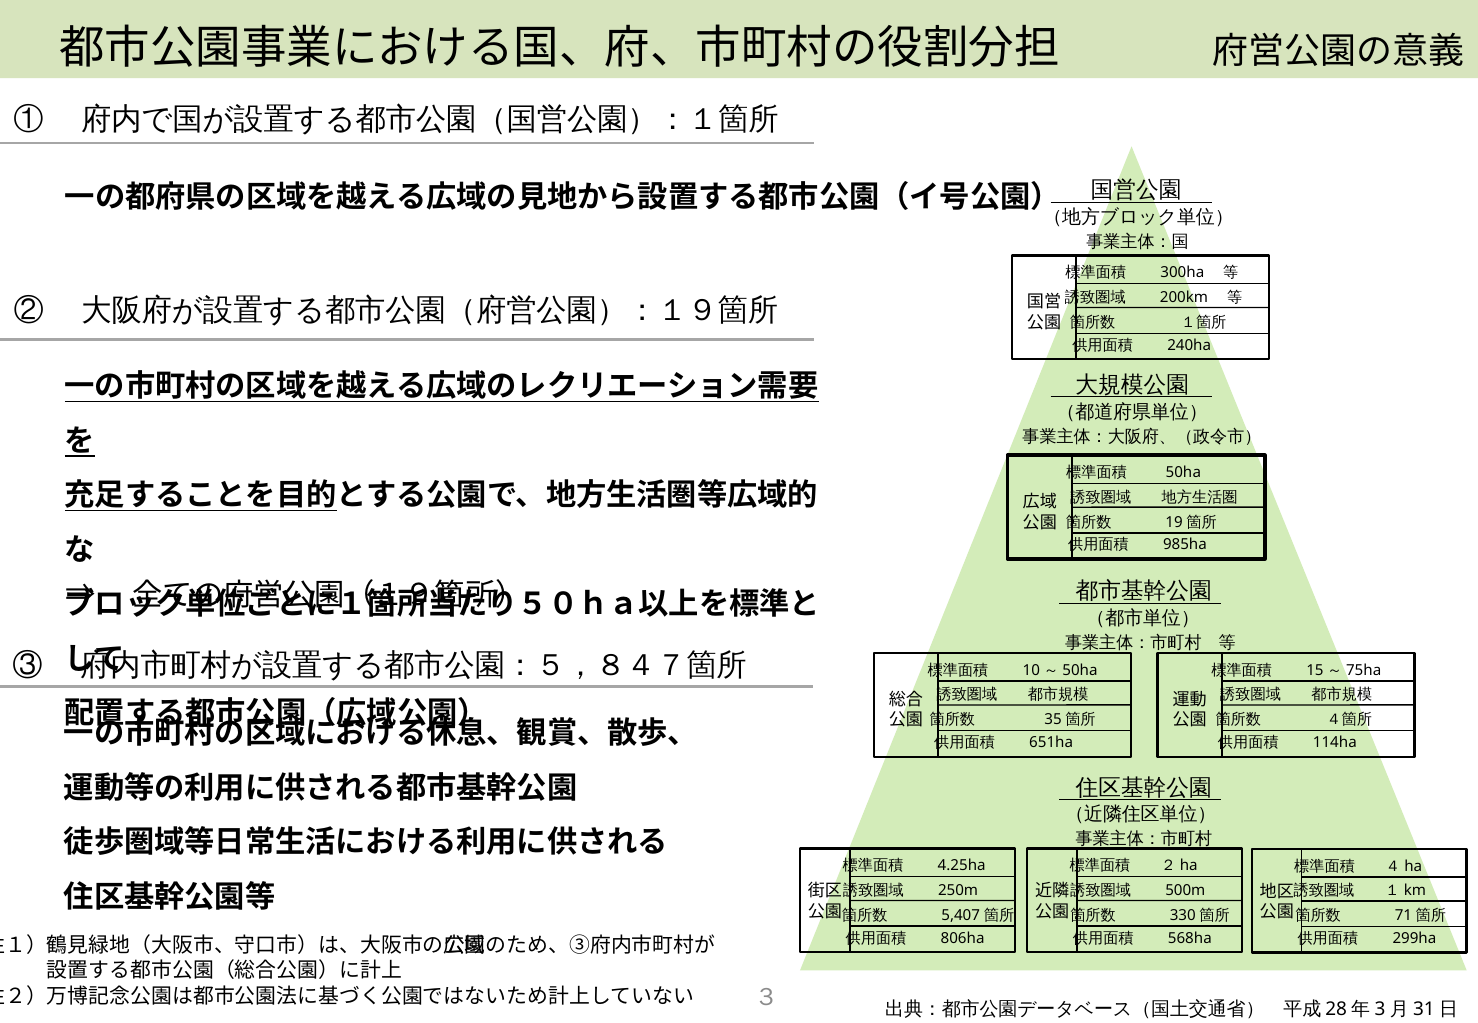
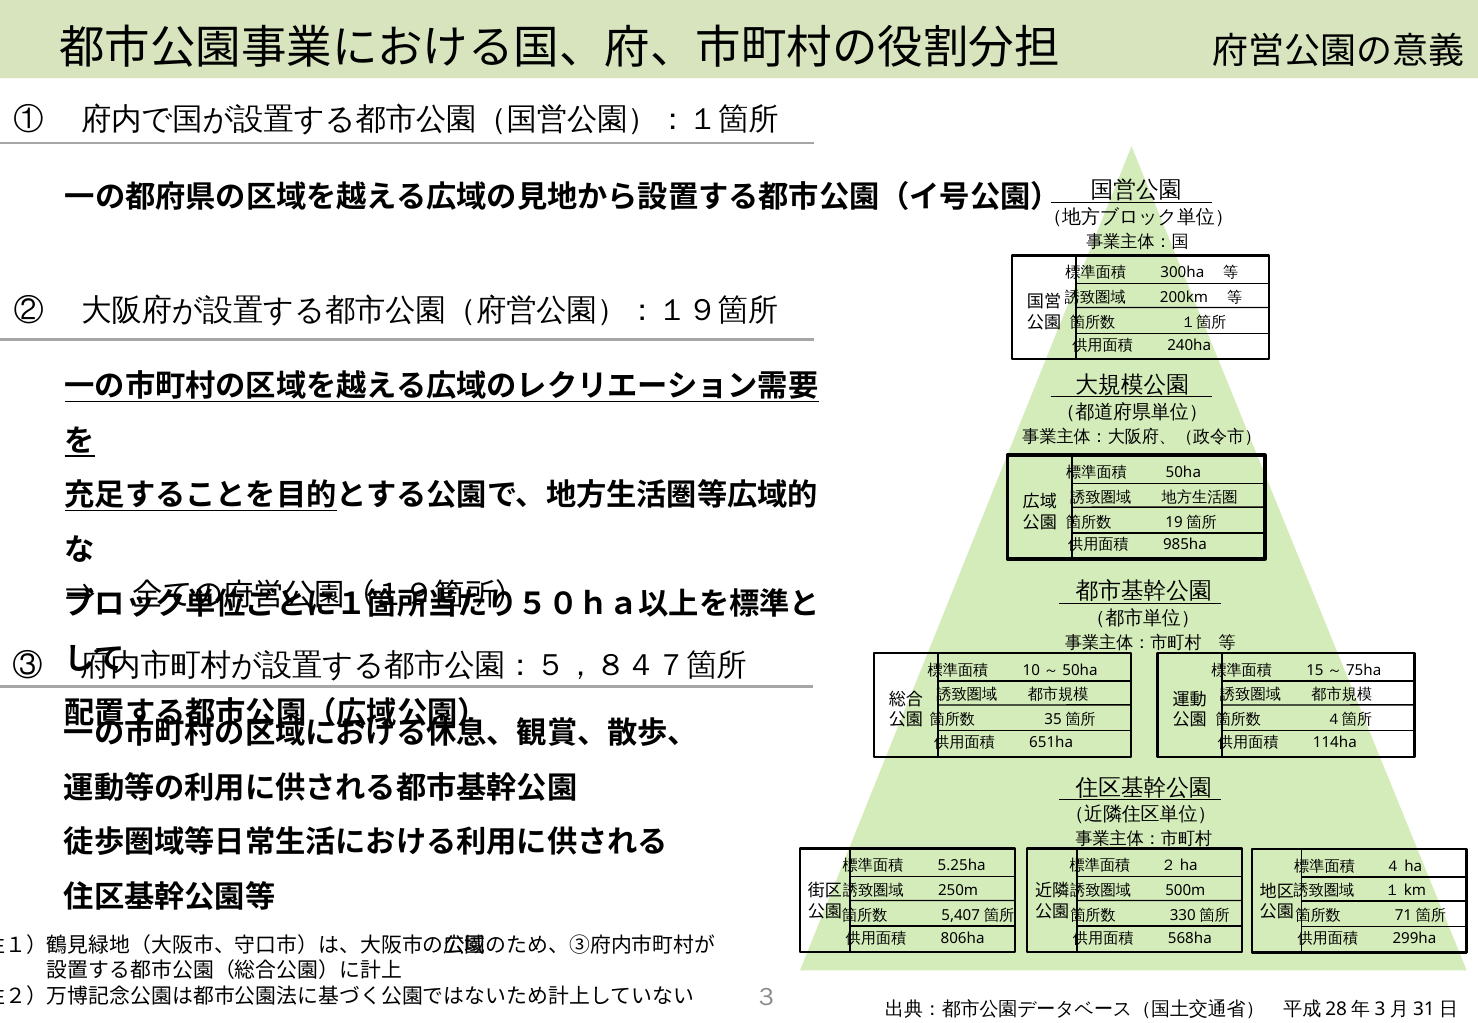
4.25ha: 4.25ha -> 5.25ha
